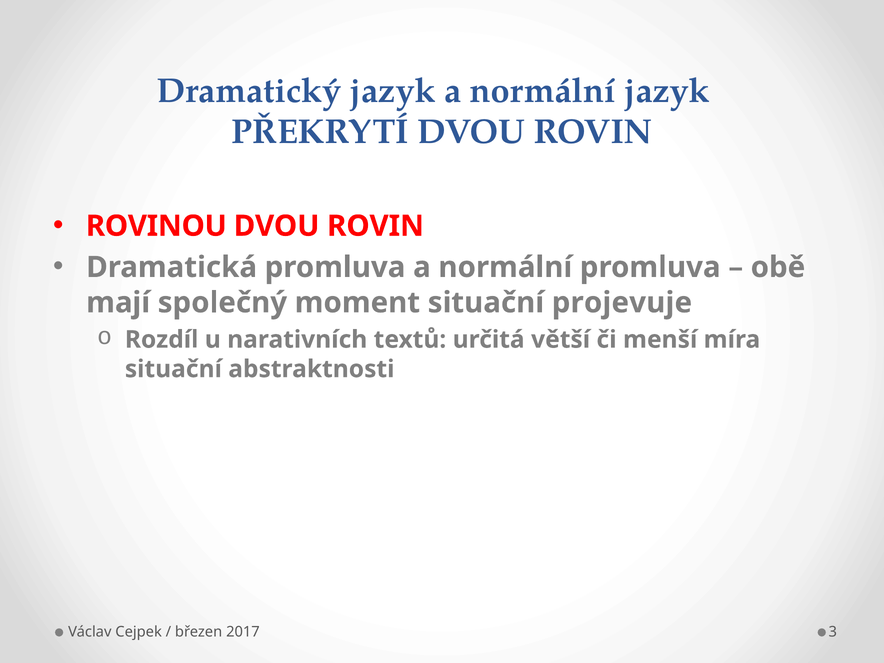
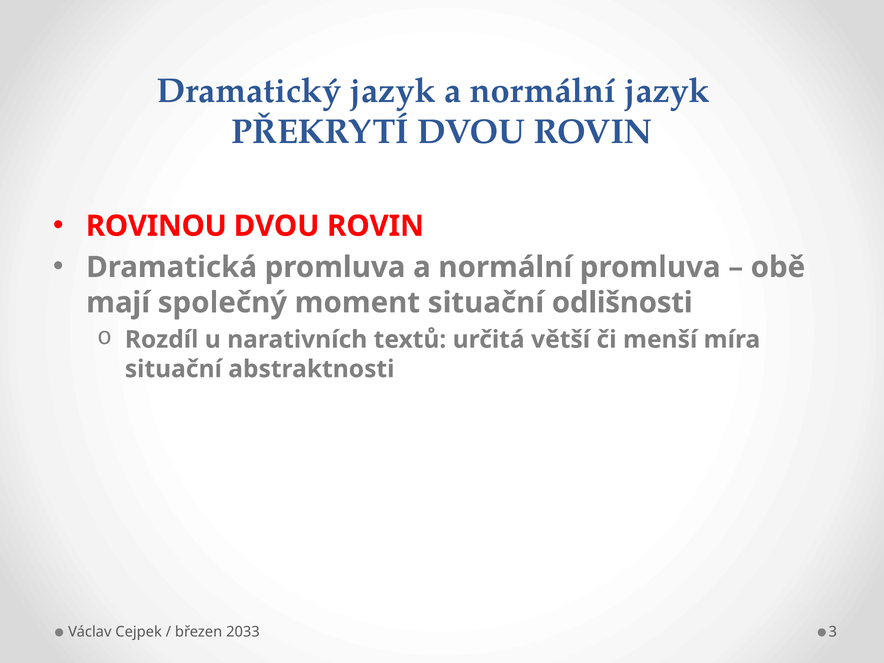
projevuje: projevuje -> odlišnosti
2017: 2017 -> 2033
